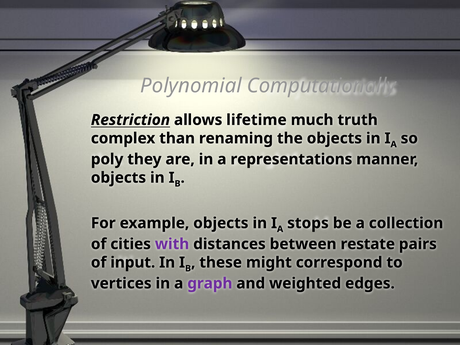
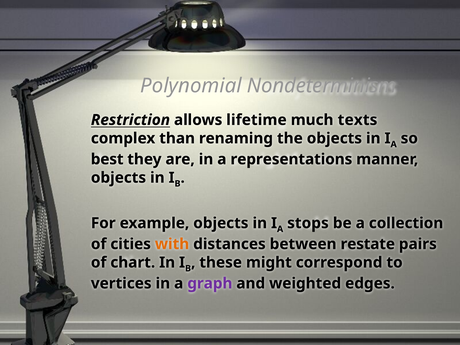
Computationally: Computationally -> Nondeterminism
truth: truth -> texts
poly: poly -> best
with colour: purple -> orange
input: input -> chart
